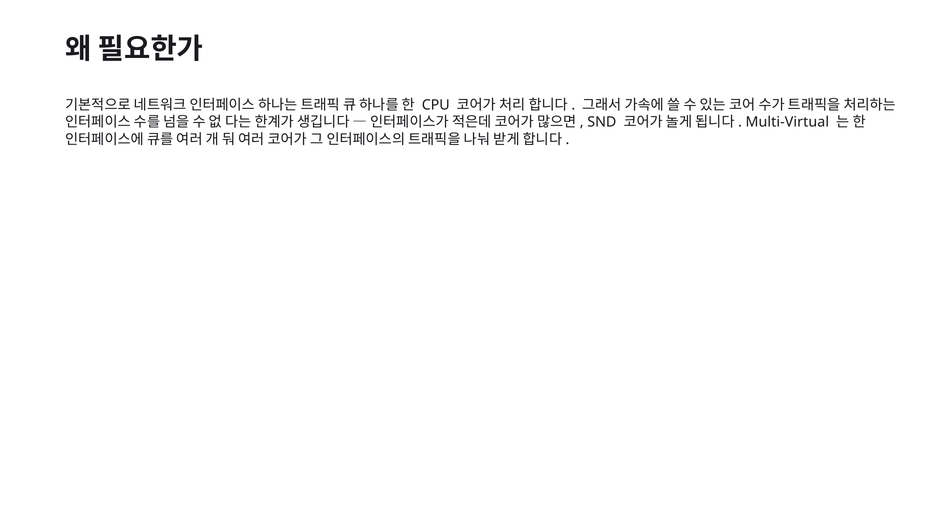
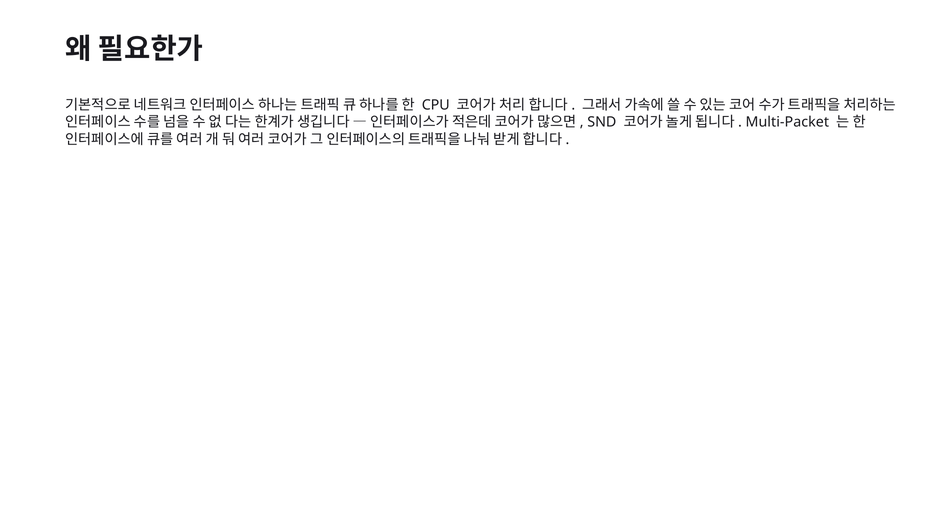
Multi-Virtual: Multi-Virtual -> Multi-Packet
